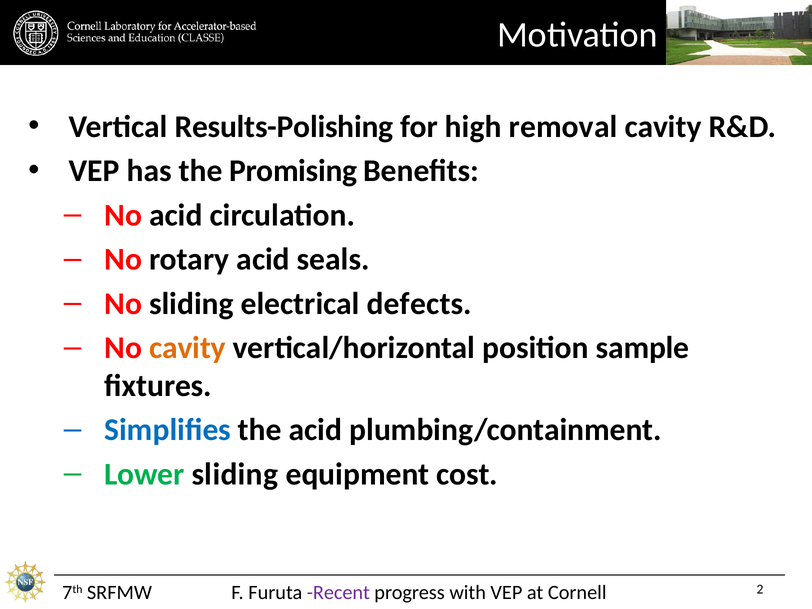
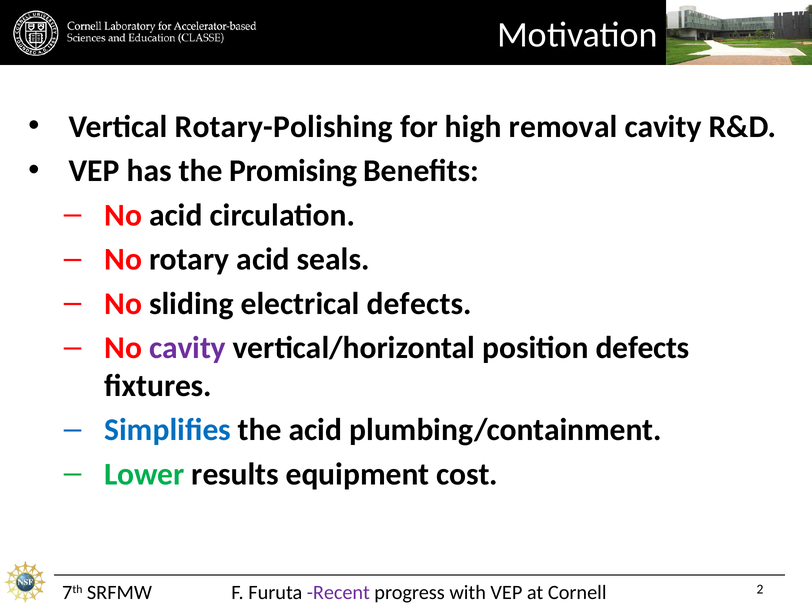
Results-Polishing: Results-Polishing -> Rotary-Polishing
cavity at (187, 348) colour: orange -> purple
position sample: sample -> defects
Lower sliding: sliding -> results
